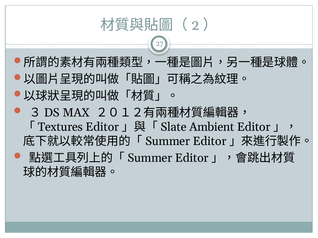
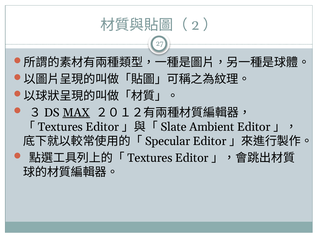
MAX underline: none -> present
Summer at (168, 141): Summer -> Specular
Summer at (150, 158): Summer -> Textures
